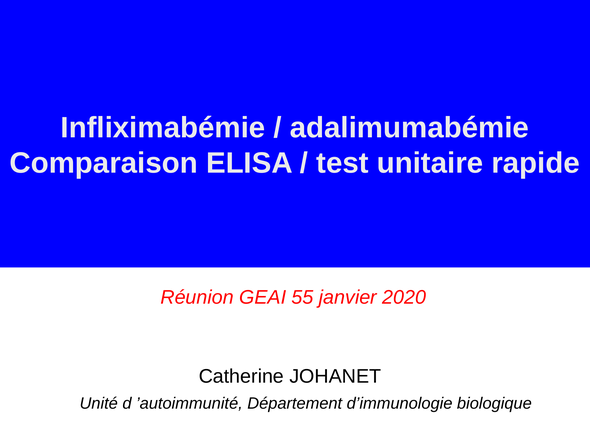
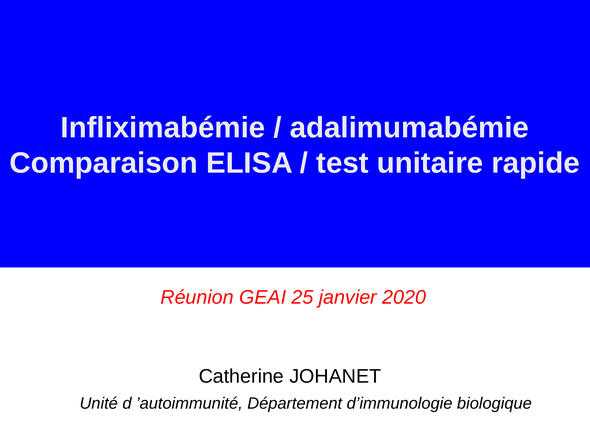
55: 55 -> 25
